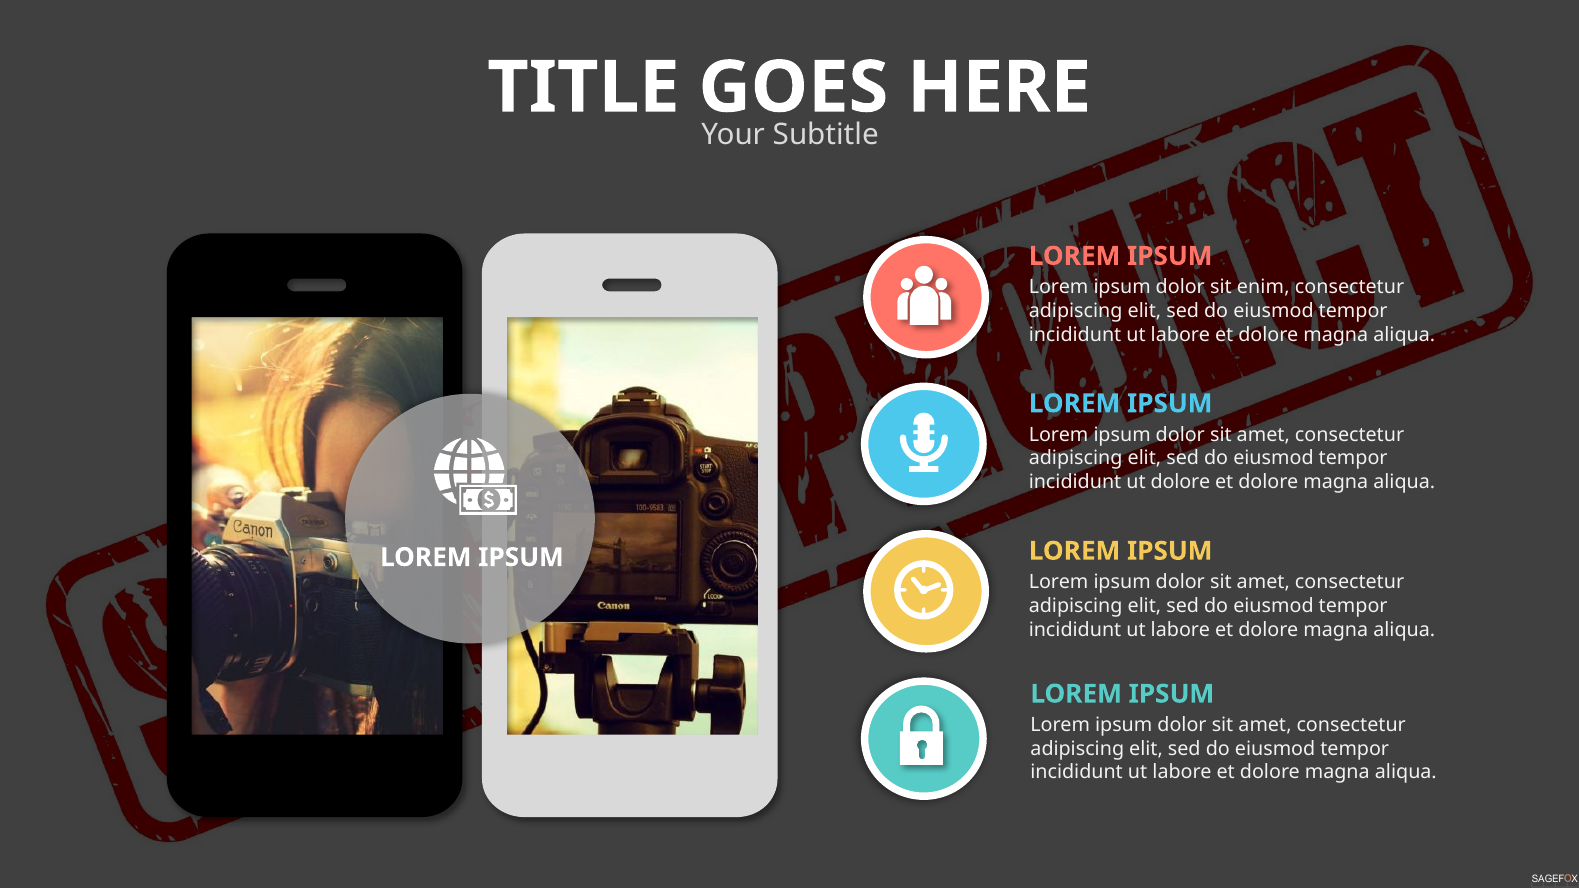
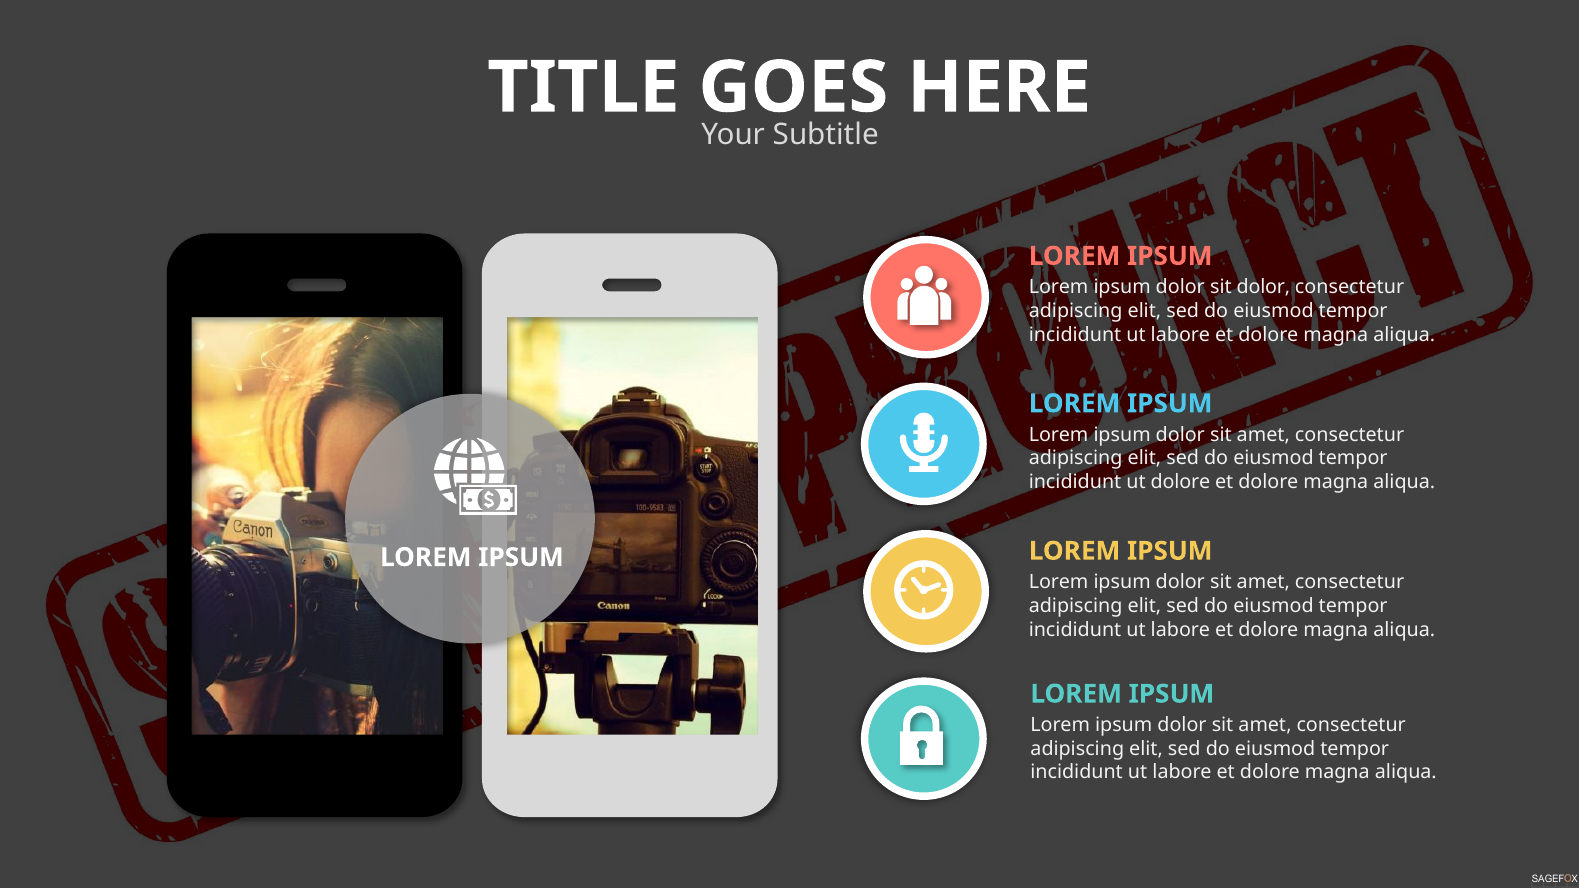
sit enim: enim -> dolor
